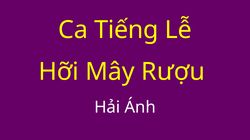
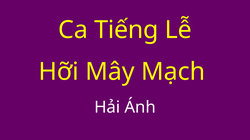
Rượu: Rượu -> Mạch
